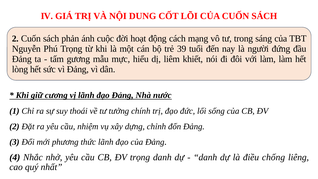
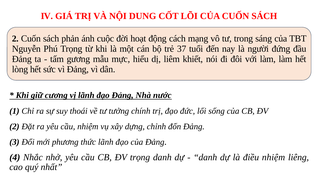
39: 39 -> 37
điều chống: chống -> nhiệm
